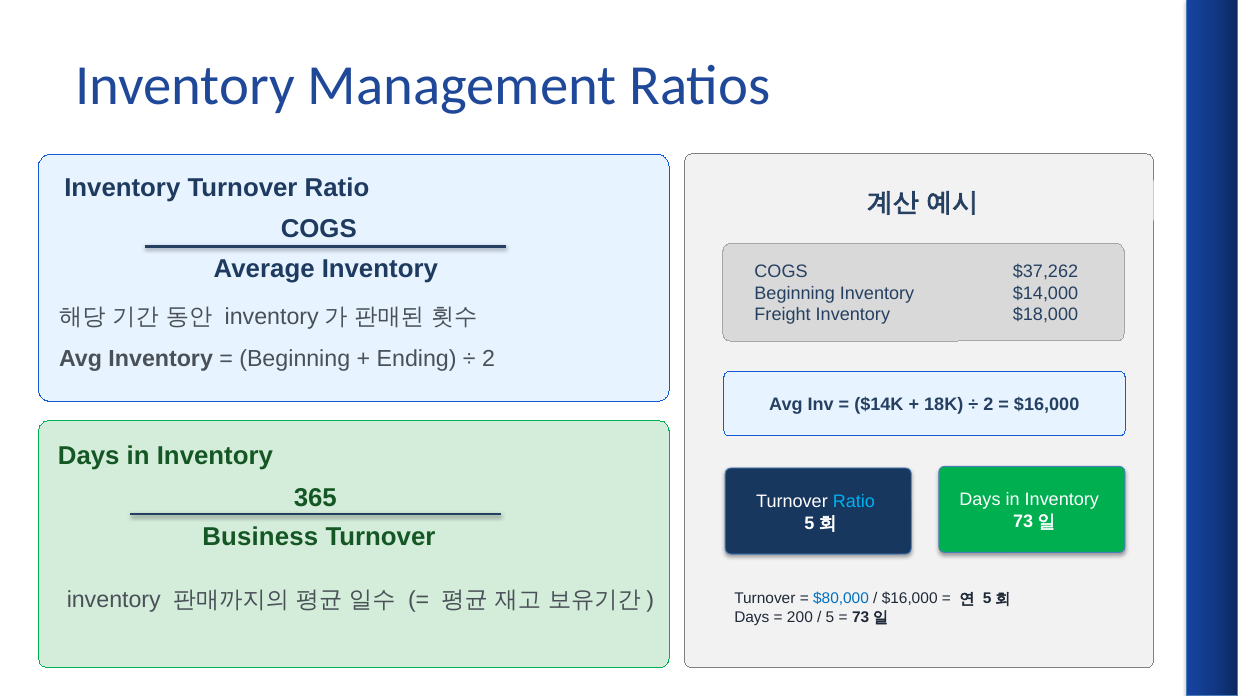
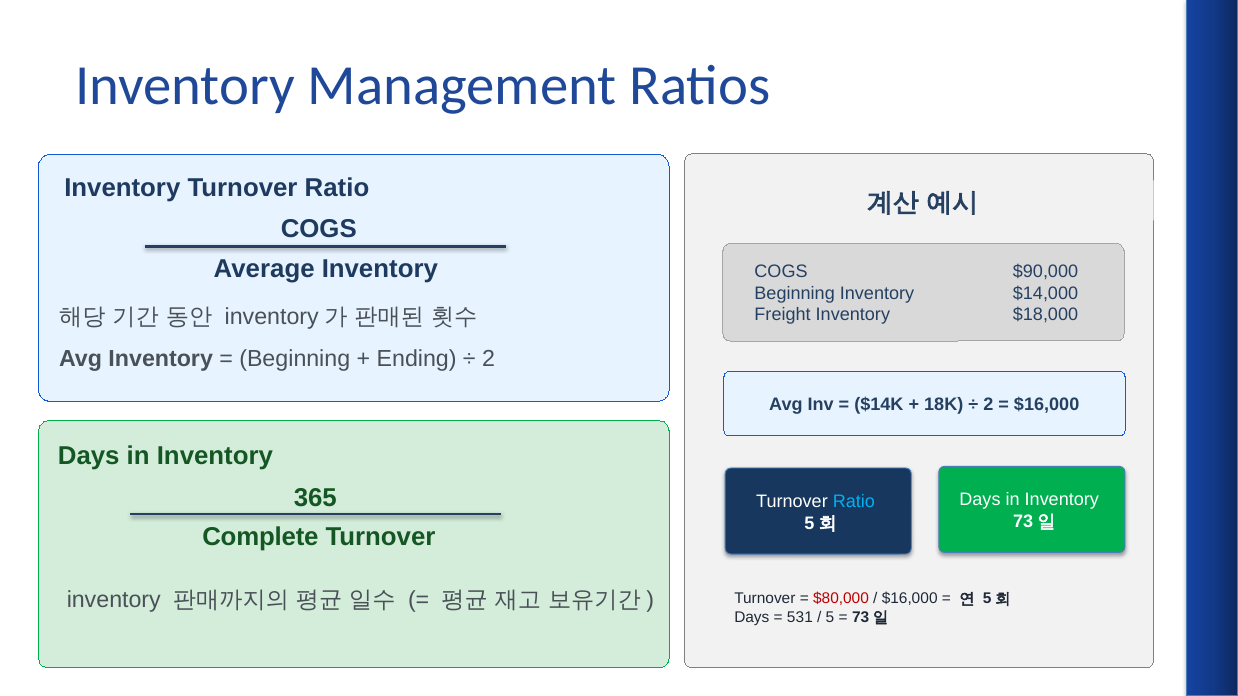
$37,262: $37,262 -> $90,000
Business: Business -> Complete
$80,000 colour: blue -> red
200: 200 -> 531
